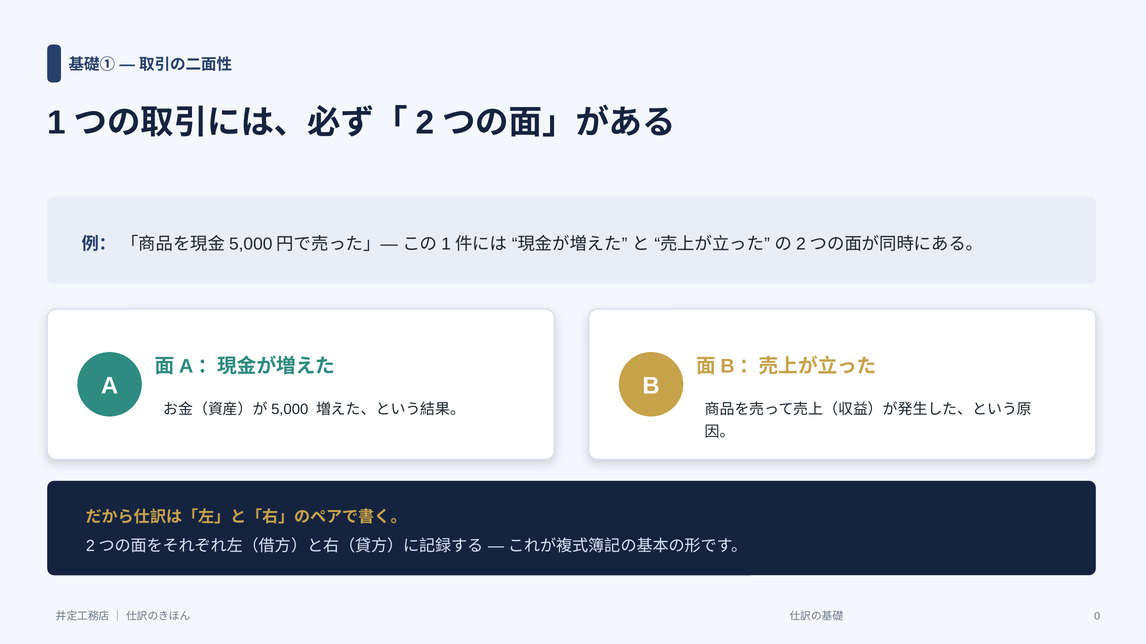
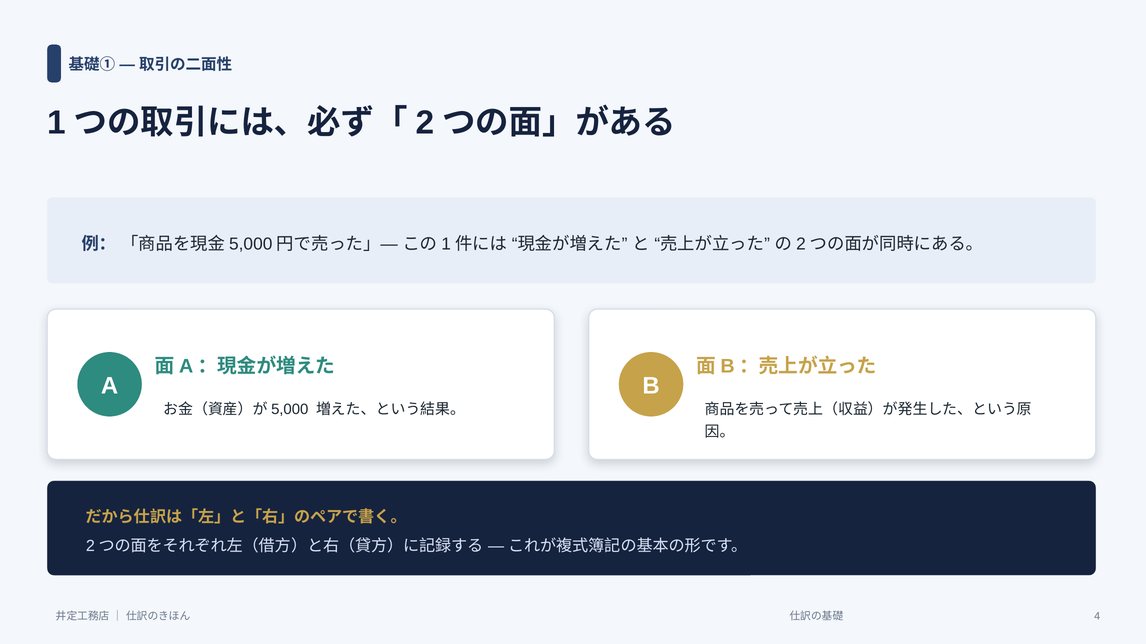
0: 0 -> 4
